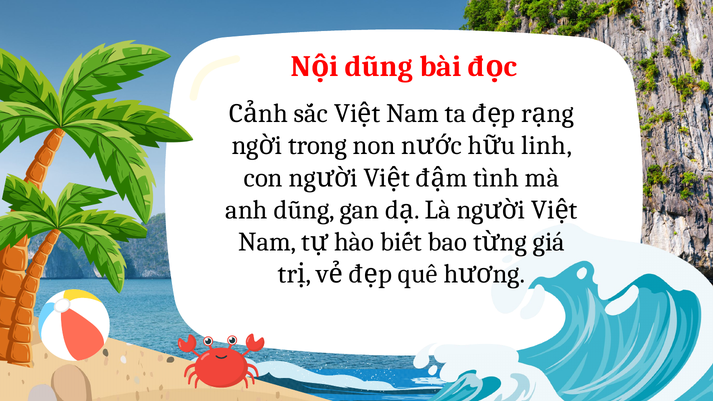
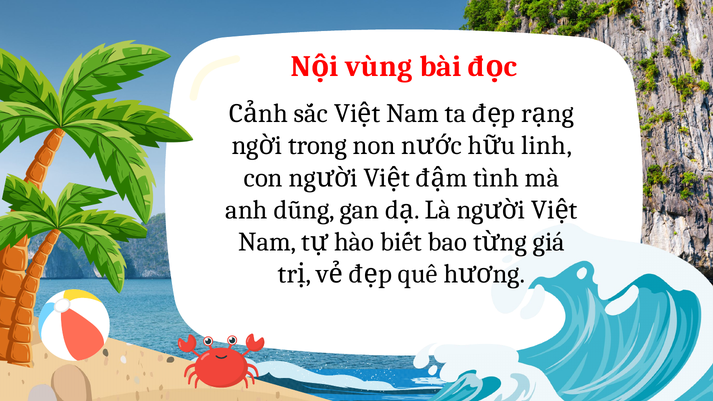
dũng at (379, 66): dũng -> vùng
